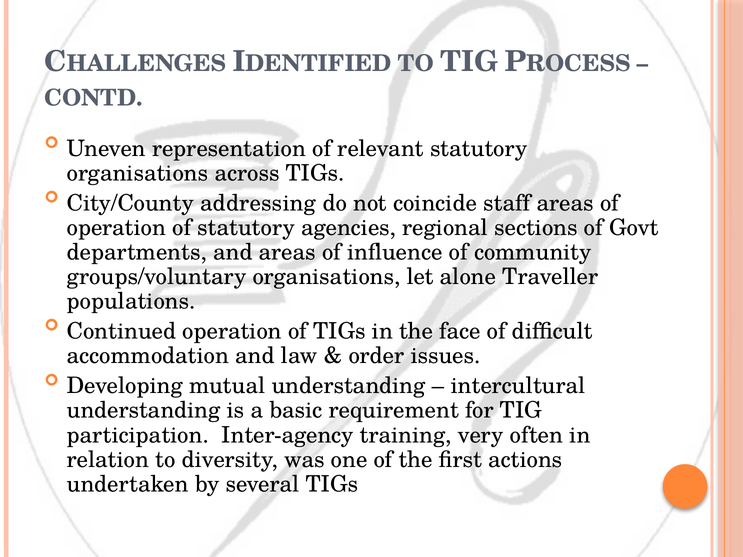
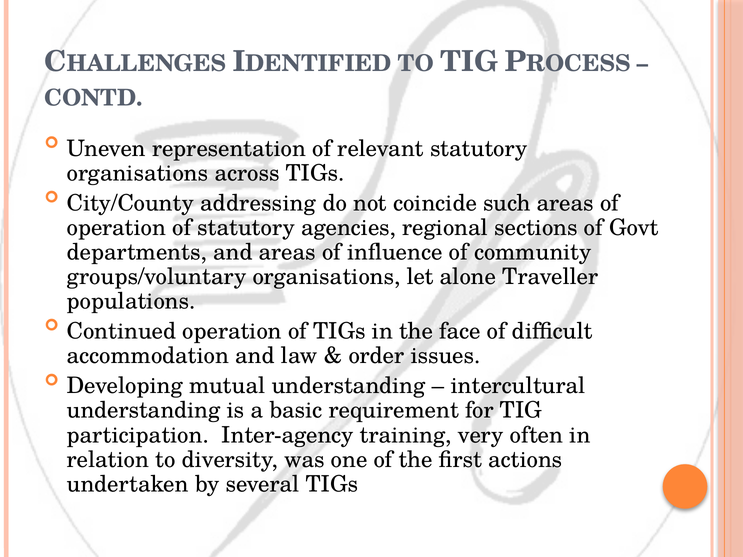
staff: staff -> such
